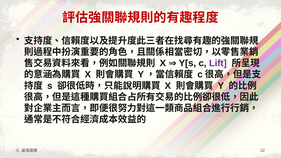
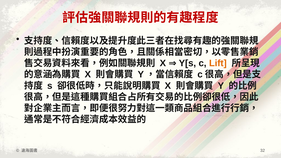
Lift colour: purple -> orange
